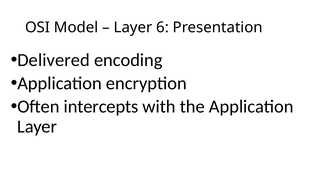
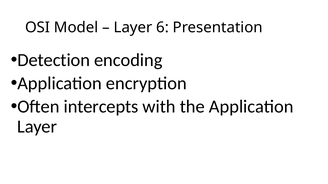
Delivered: Delivered -> Detection
